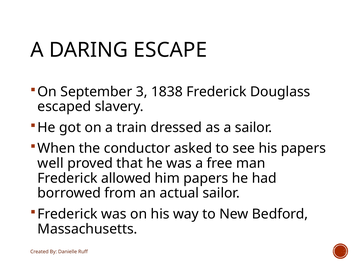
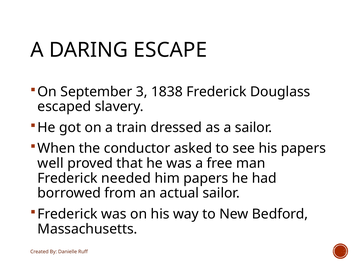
allowed: allowed -> needed
